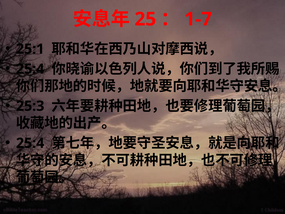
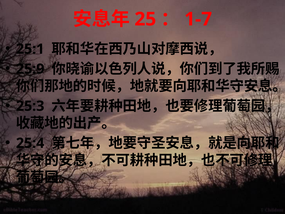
25:4 at (30, 69): 25:4 -> 25:9
